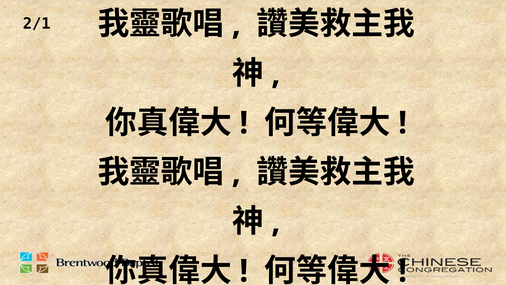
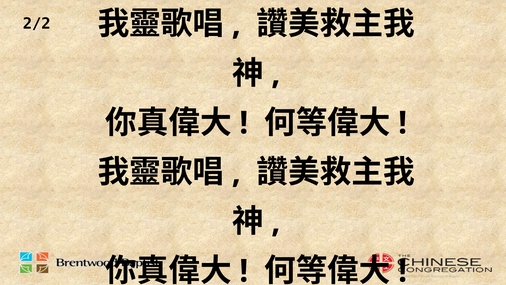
2/1: 2/1 -> 2/2
